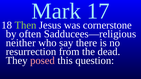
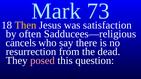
17: 17 -> 73
Then colour: light green -> yellow
cornerstone: cornerstone -> satisfaction
neither: neither -> cancels
